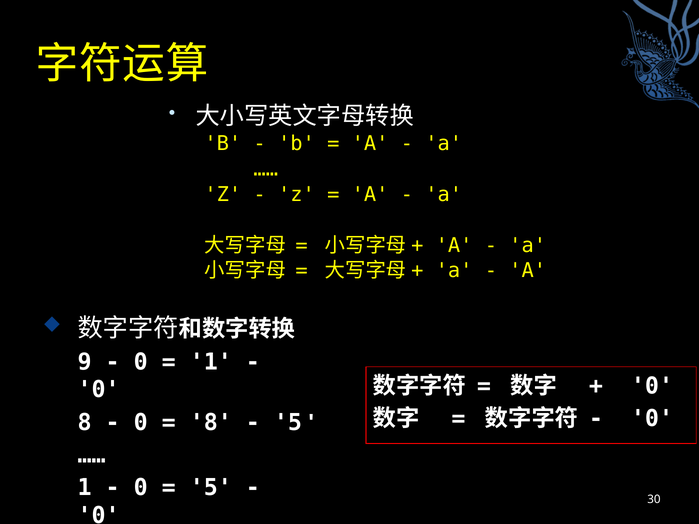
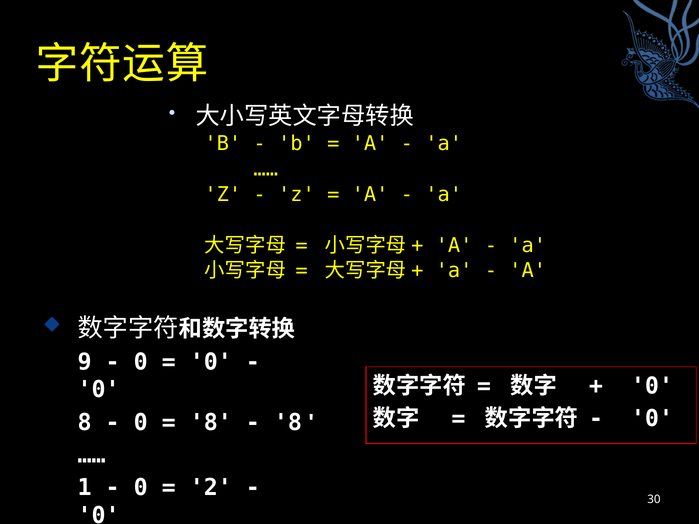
1 at (211, 362): 1 -> 0
5 at (288, 423): 5 -> 8
5 at (211, 488): 5 -> 2
